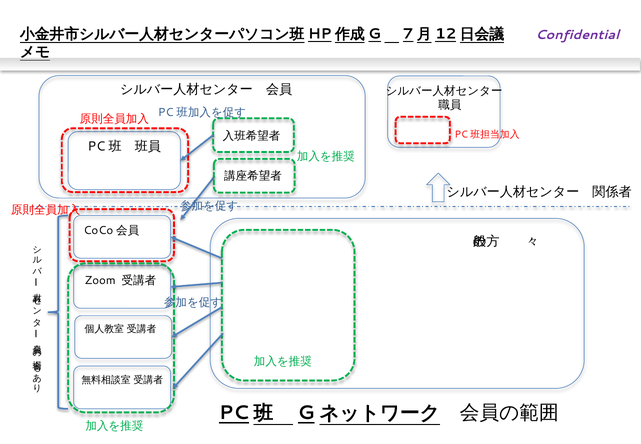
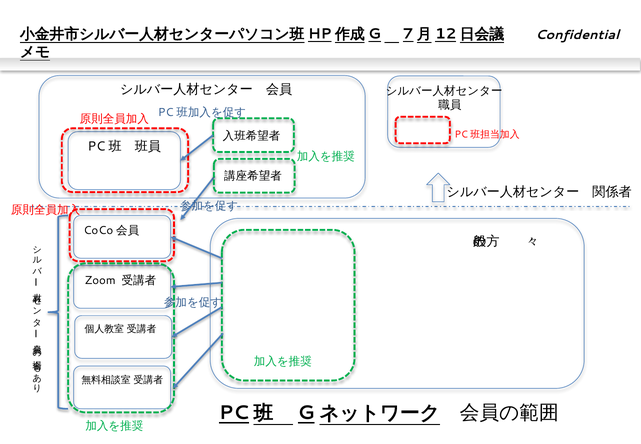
Confidential colour: purple -> black
